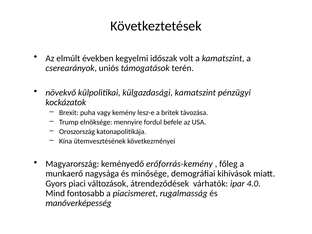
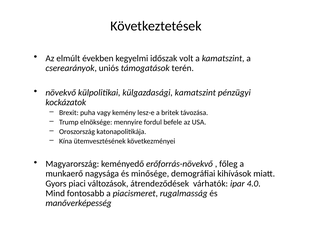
erőforrás-kemény: erőforrás-kemény -> erőforrás-növekvő
